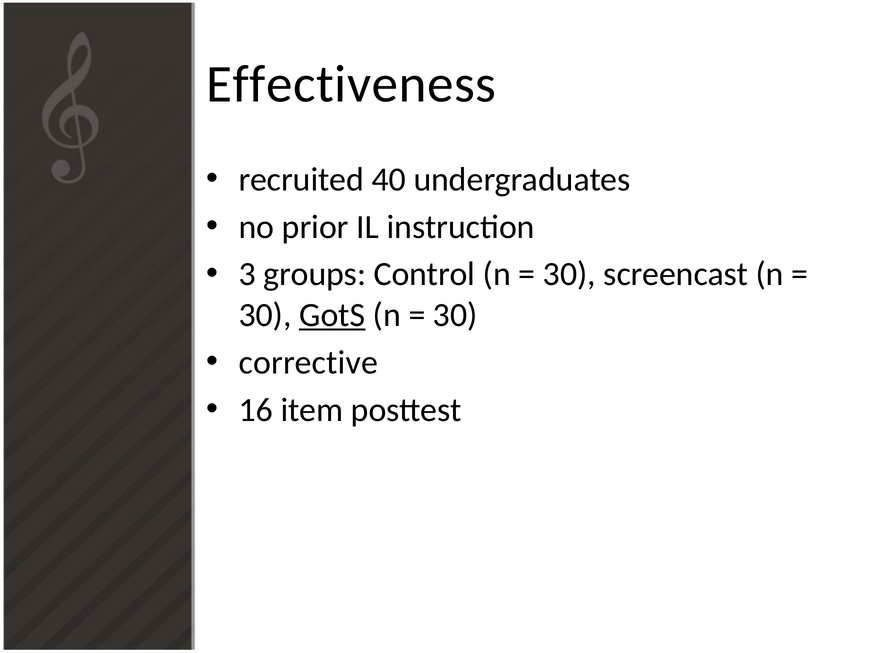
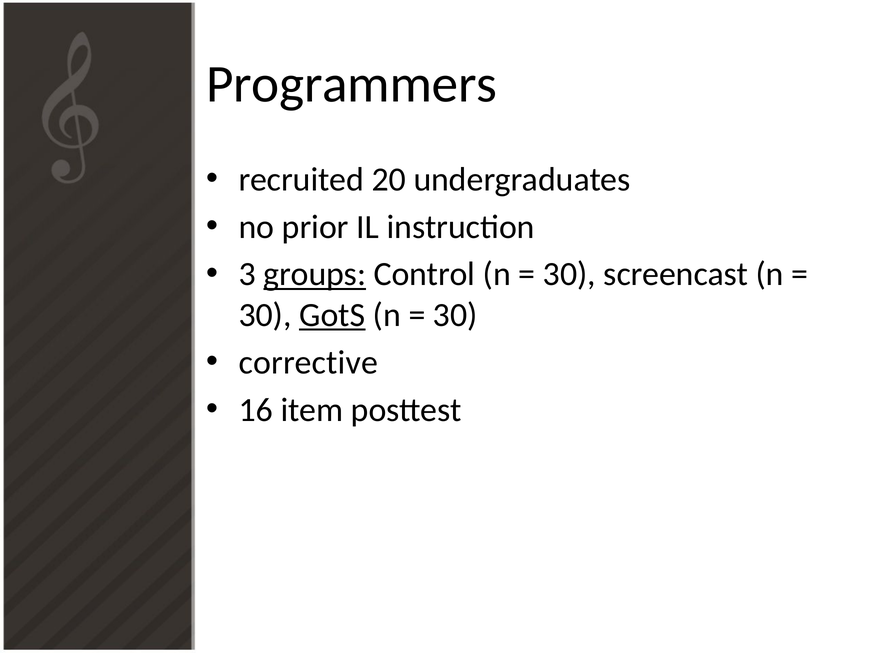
Effectiveness: Effectiveness -> Programmers
40: 40 -> 20
groups underline: none -> present
